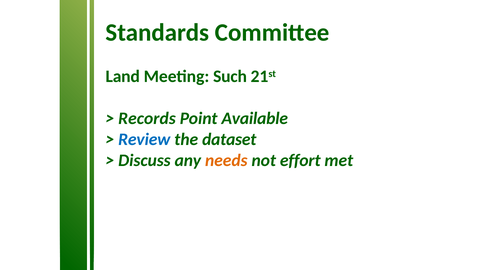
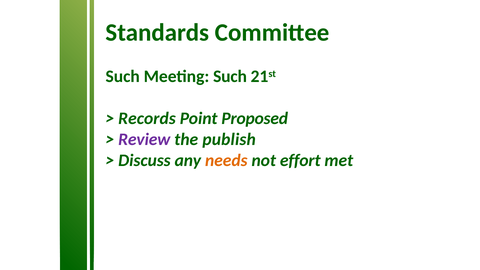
Land at (123, 76): Land -> Such
Available: Available -> Proposed
Review colour: blue -> purple
dataset: dataset -> publish
